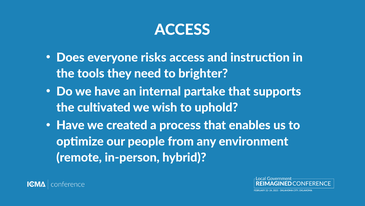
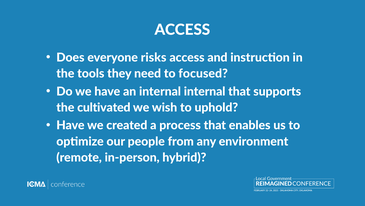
brighter: brighter -> focused
internal partake: partake -> internal
